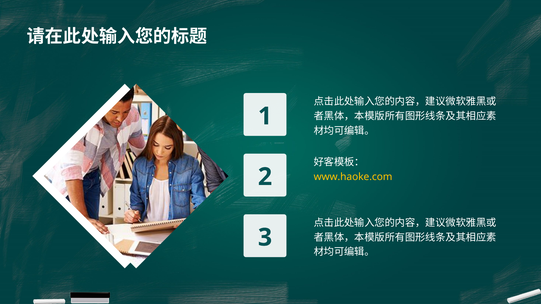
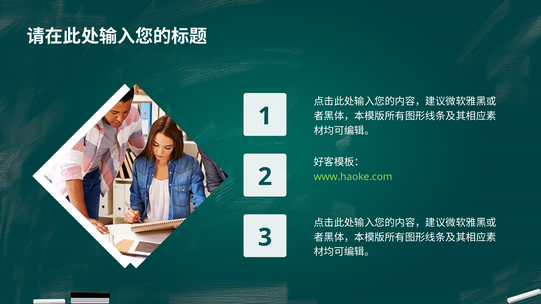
www.haoke.com colour: yellow -> light green
